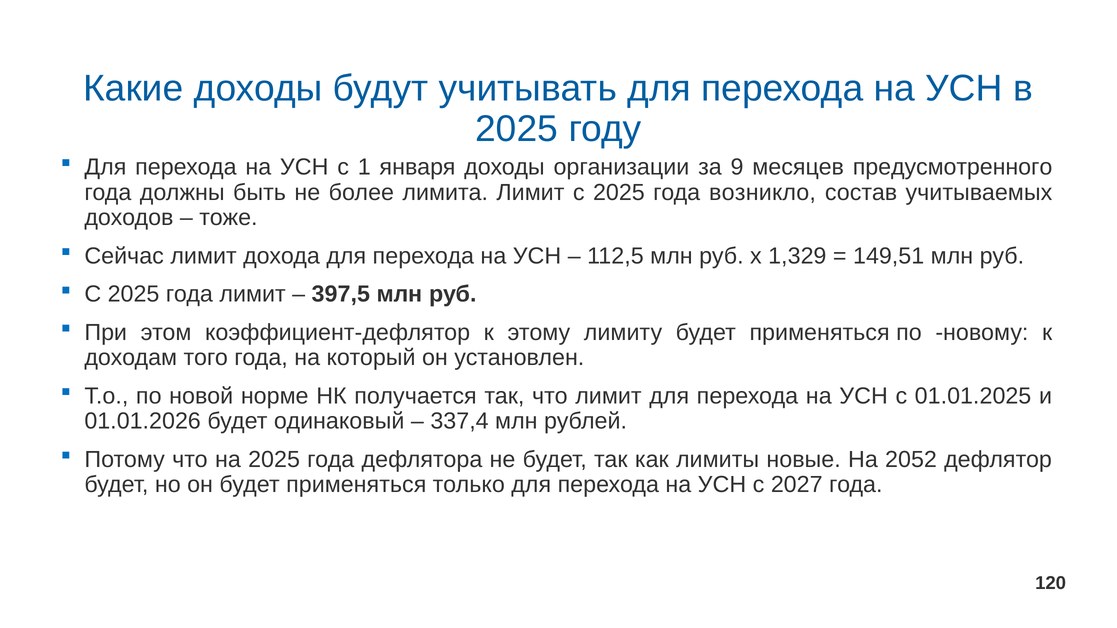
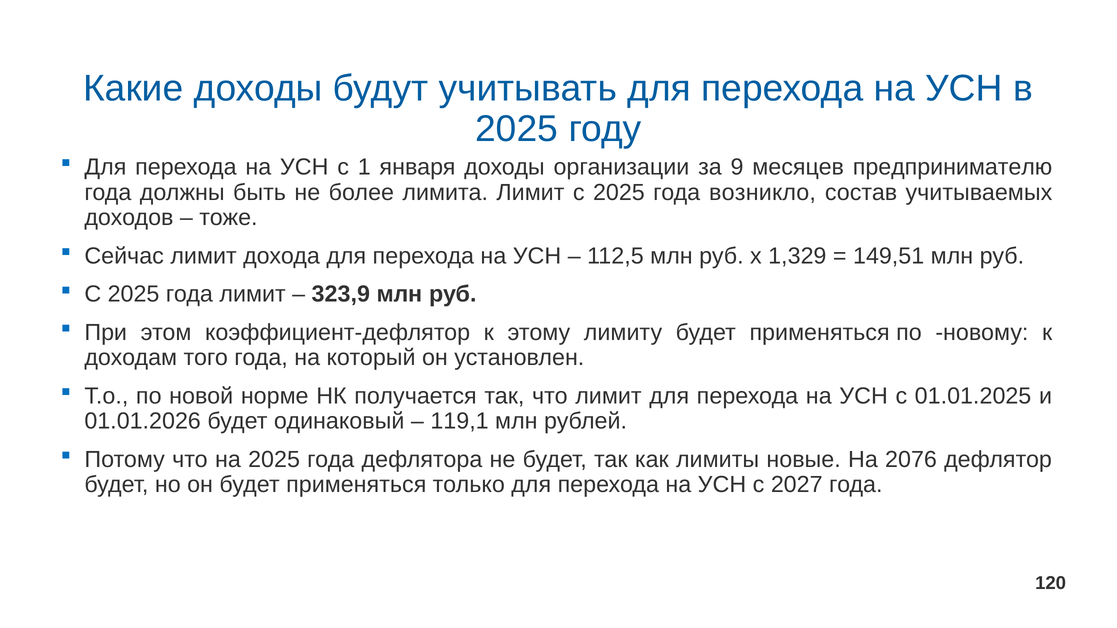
предусмотренного: предусмотренного -> предпринимателю
397,5: 397,5 -> 323,9
337,4: 337,4 -> 119,1
2052: 2052 -> 2076
